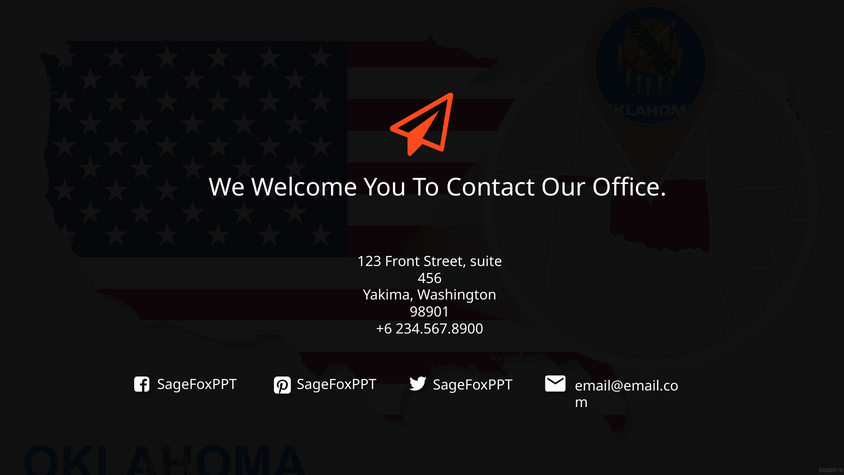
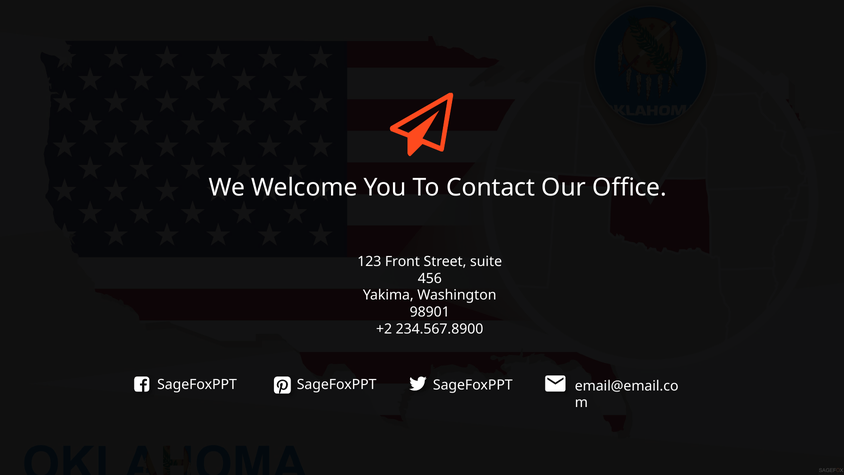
+6: +6 -> +2
